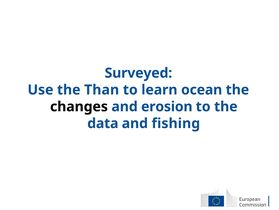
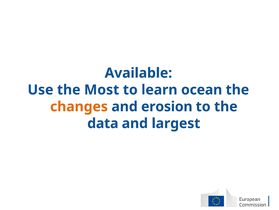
Surveyed: Surveyed -> Available
Than: Than -> Most
changes colour: black -> orange
fishing: fishing -> largest
